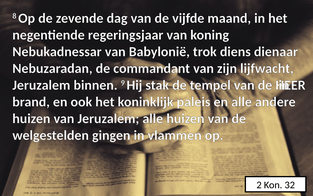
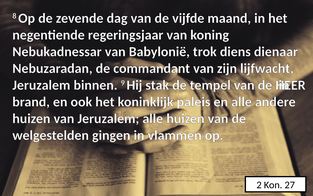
32: 32 -> 27
